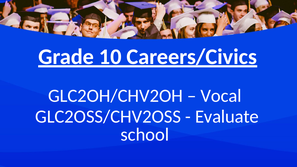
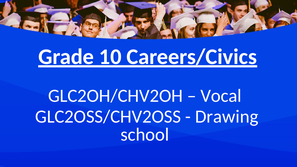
Evaluate: Evaluate -> Drawing
